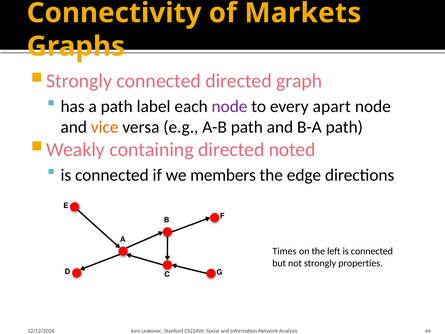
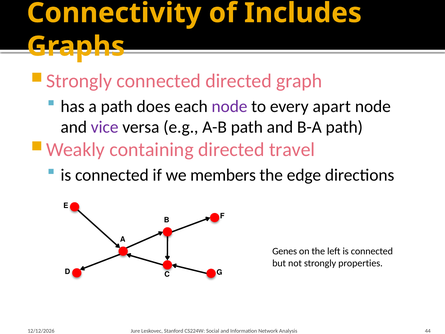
Markets: Markets -> Includes
label: label -> does
vice colour: orange -> purple
noted: noted -> travel
Times: Times -> Genes
